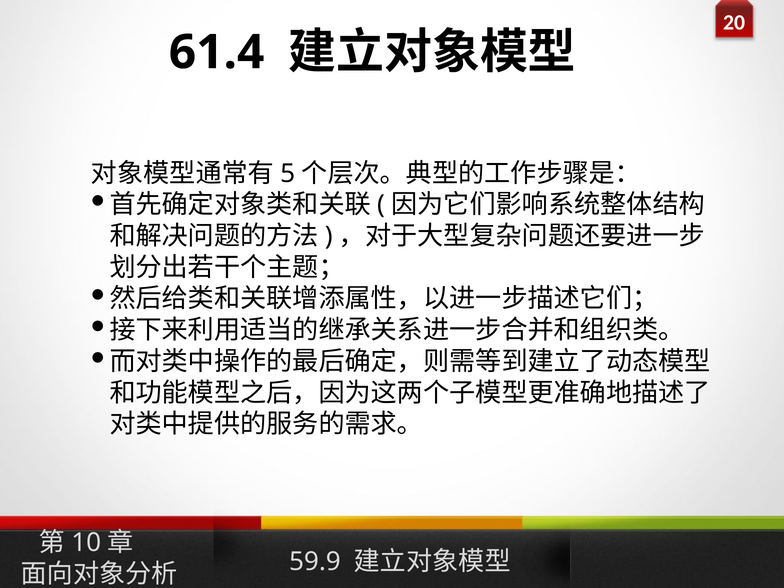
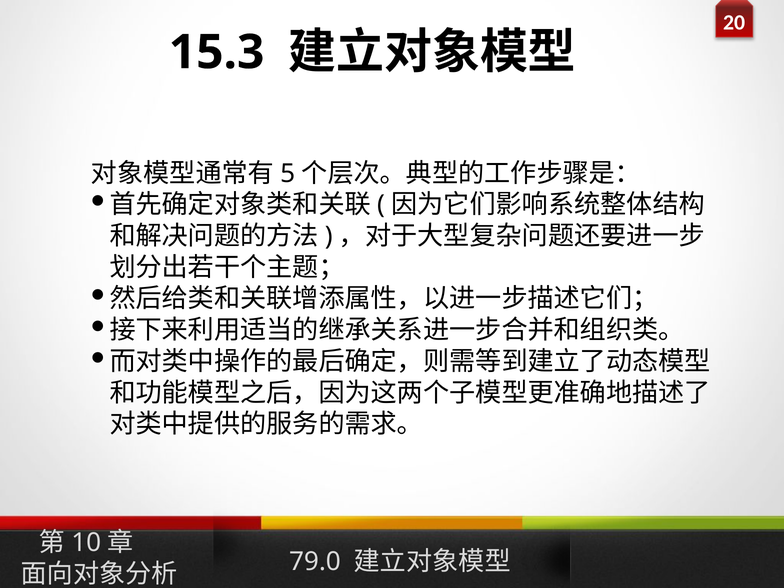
61.4: 61.4 -> 15.3
59.9: 59.9 -> 79.0
